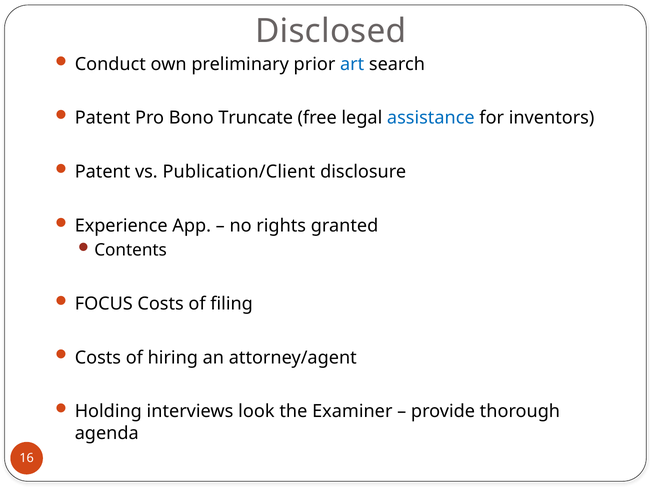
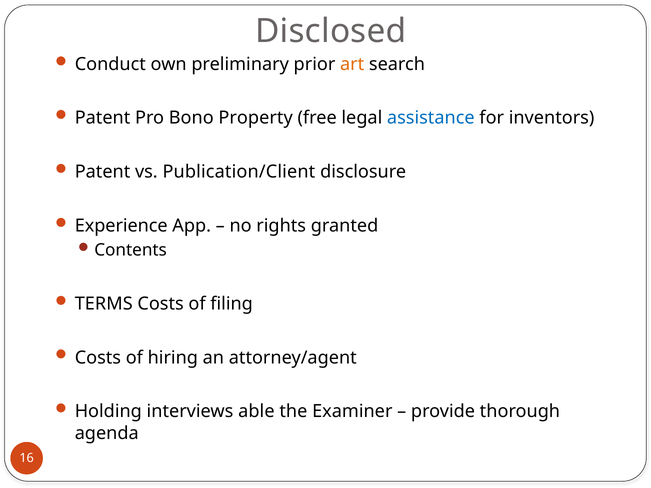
art colour: blue -> orange
Truncate: Truncate -> Property
FOCUS: FOCUS -> TERMS
look: look -> able
